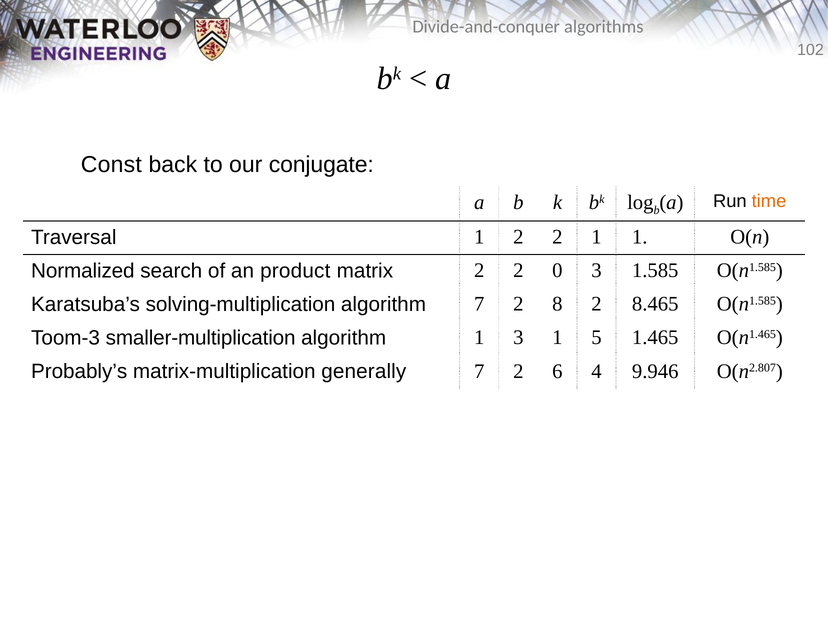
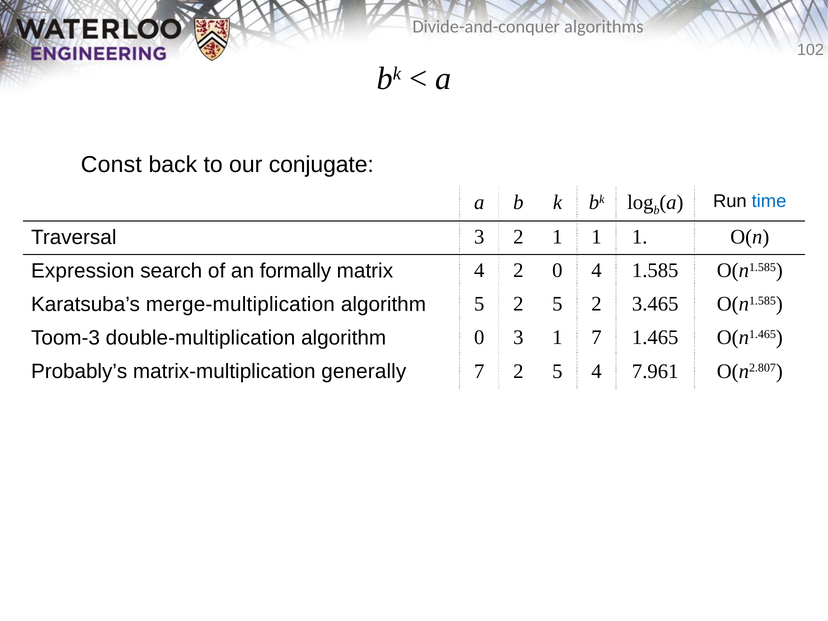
time colour: orange -> blue
Traversal 1: 1 -> 3
2 at (557, 237): 2 -> 1
Normalized: Normalized -> Expression
product: product -> formally
matrix 2: 2 -> 4
0 3: 3 -> 4
solving-multiplication: solving-multiplication -> merge-multiplication
algorithm 7: 7 -> 5
8 at (557, 304): 8 -> 5
8.465: 8.465 -> 3.465
smaller-multiplication: smaller-multiplication -> double-multiplication
algorithm 1: 1 -> 0
1 5: 5 -> 7
7 2 6: 6 -> 5
9.946: 9.946 -> 7.961
